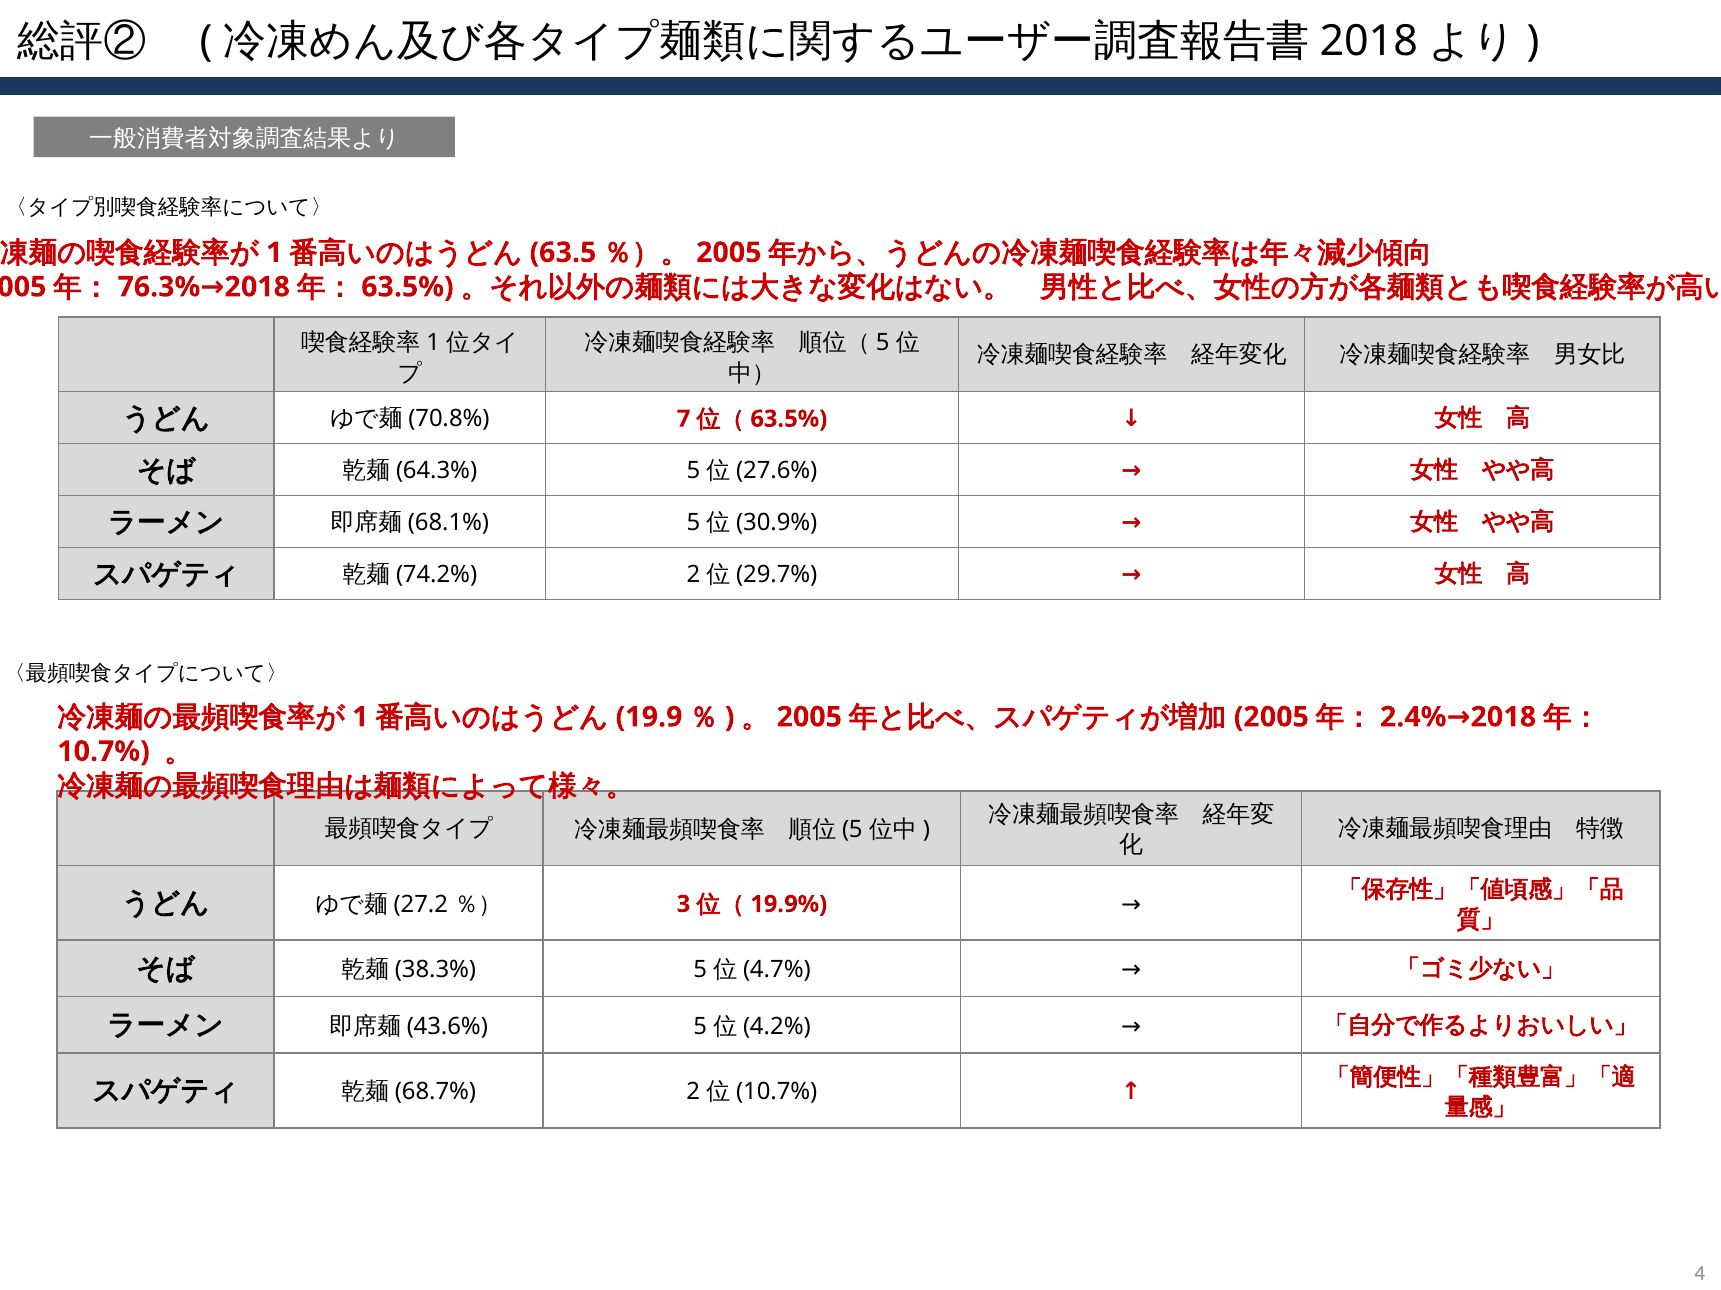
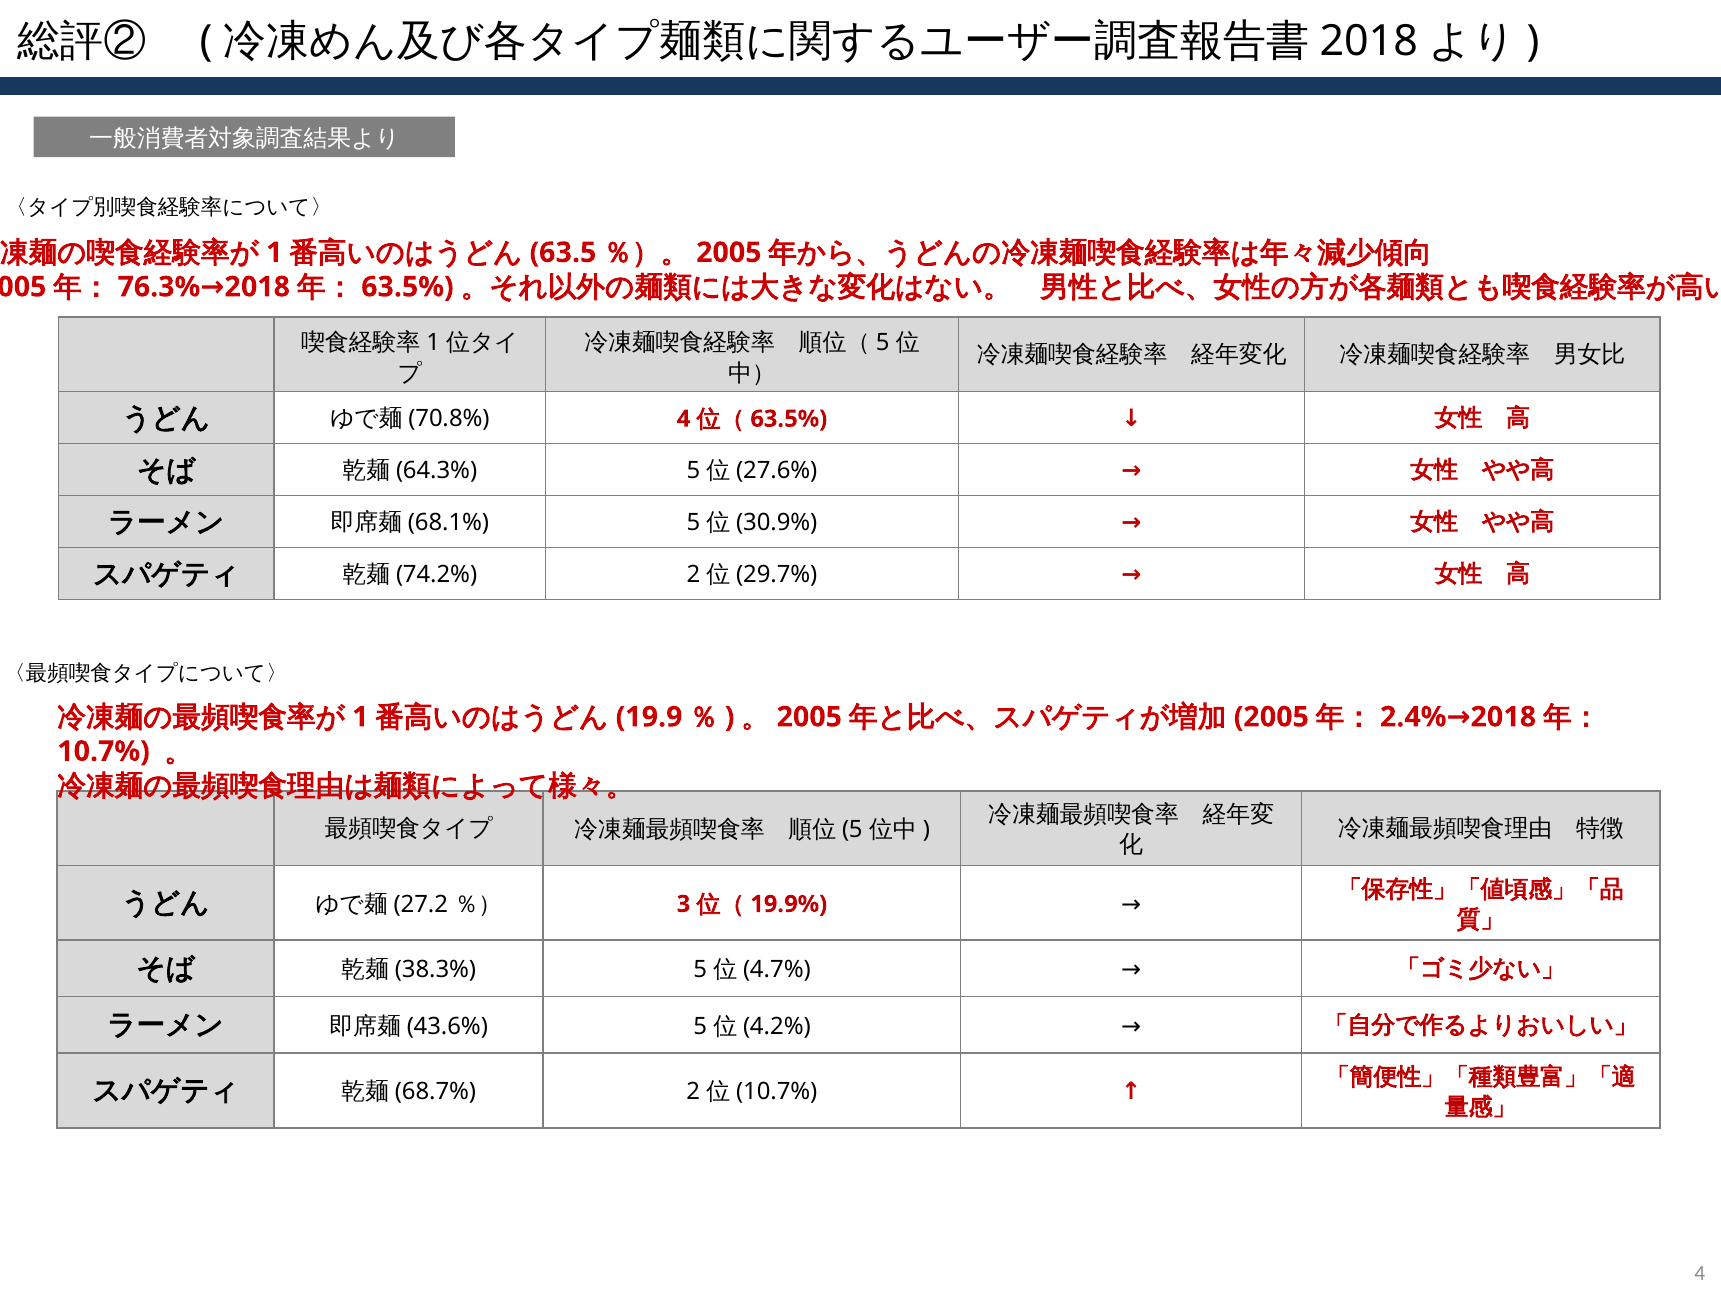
7 at (684, 419): 7 -> 4
